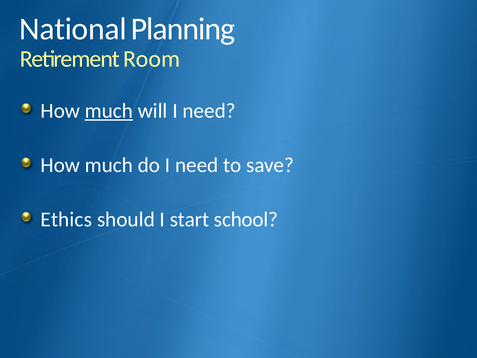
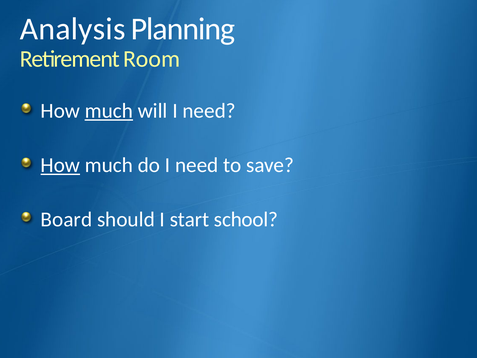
National: National -> Analysis
How at (60, 165) underline: none -> present
Ethics: Ethics -> Board
